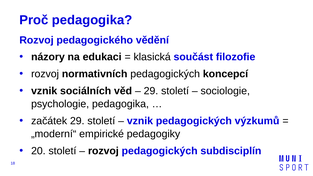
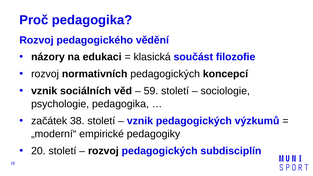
29 at (151, 91): 29 -> 59
začátek 29: 29 -> 38
